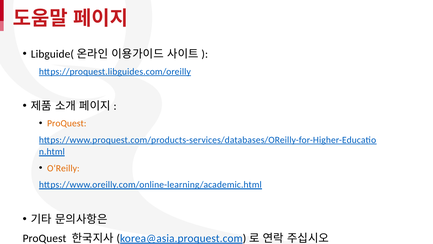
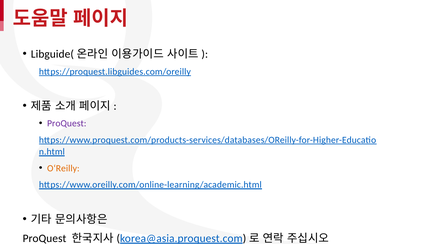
ProQuest at (67, 123) colour: orange -> purple
